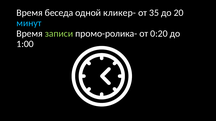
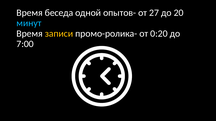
кликер-: кликер- -> опытов-
35: 35 -> 27
записи colour: light green -> yellow
1:00: 1:00 -> 7:00
